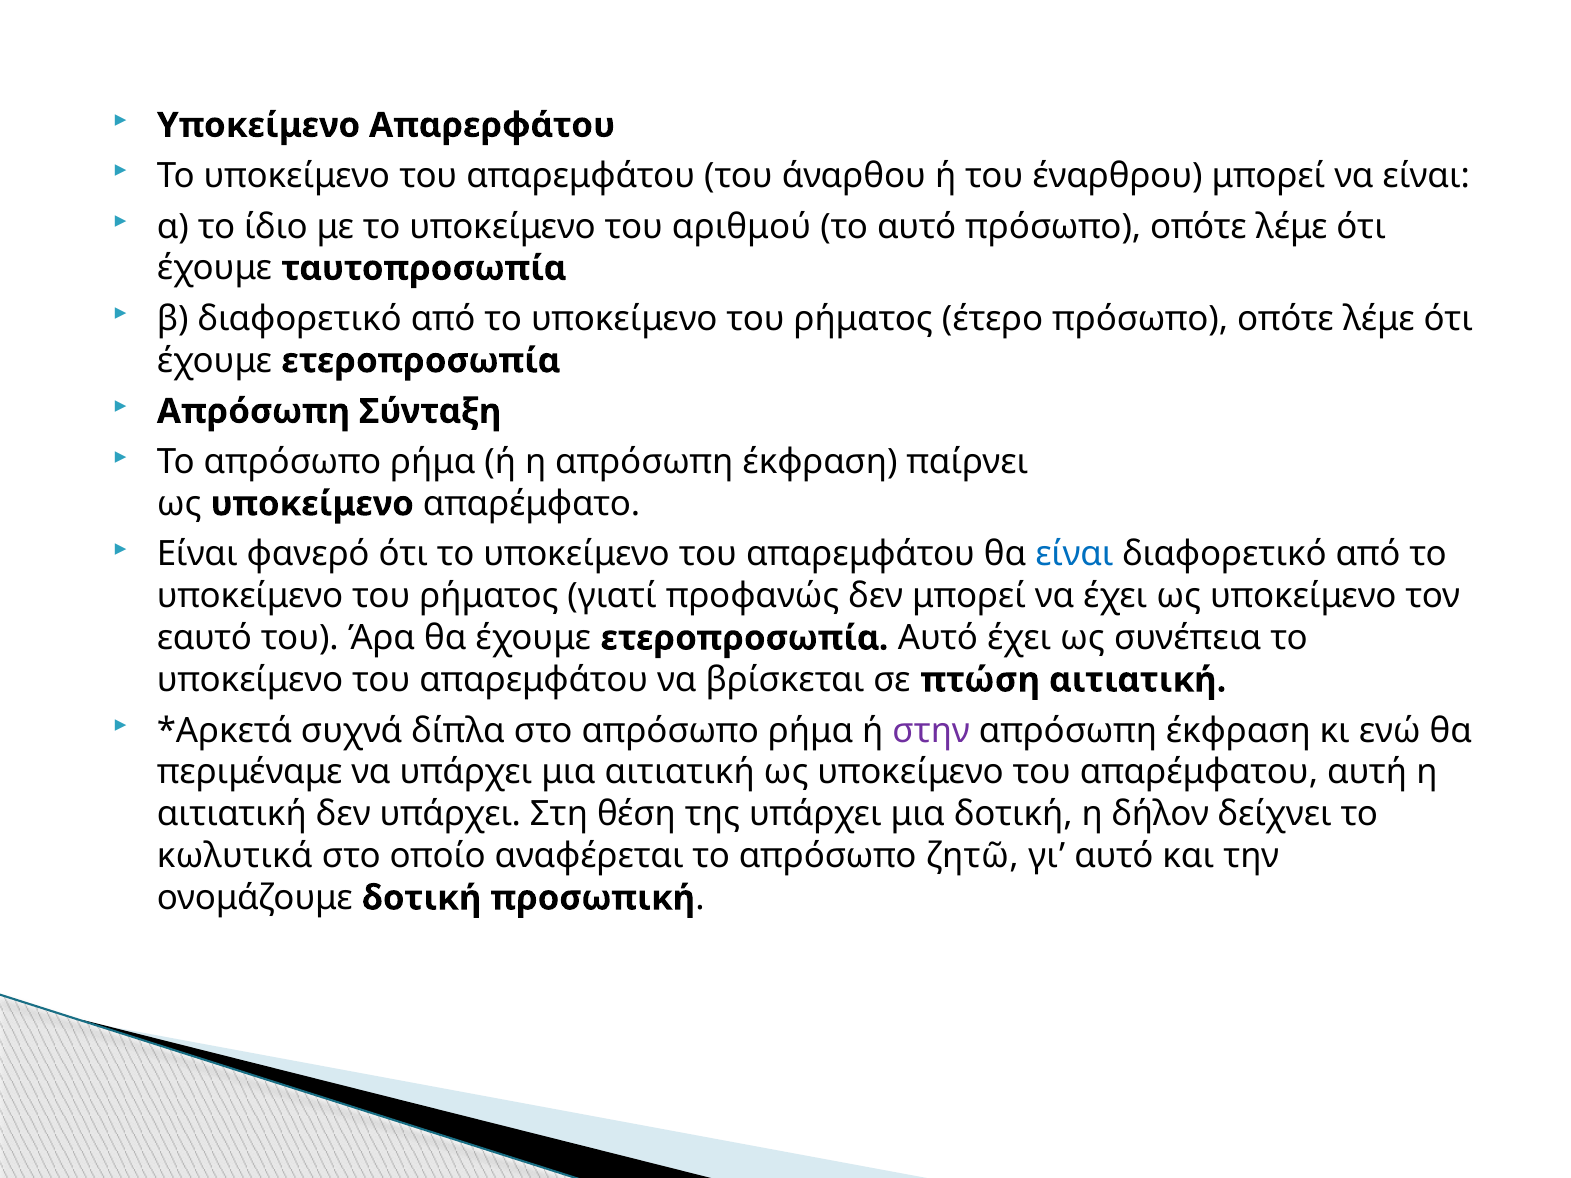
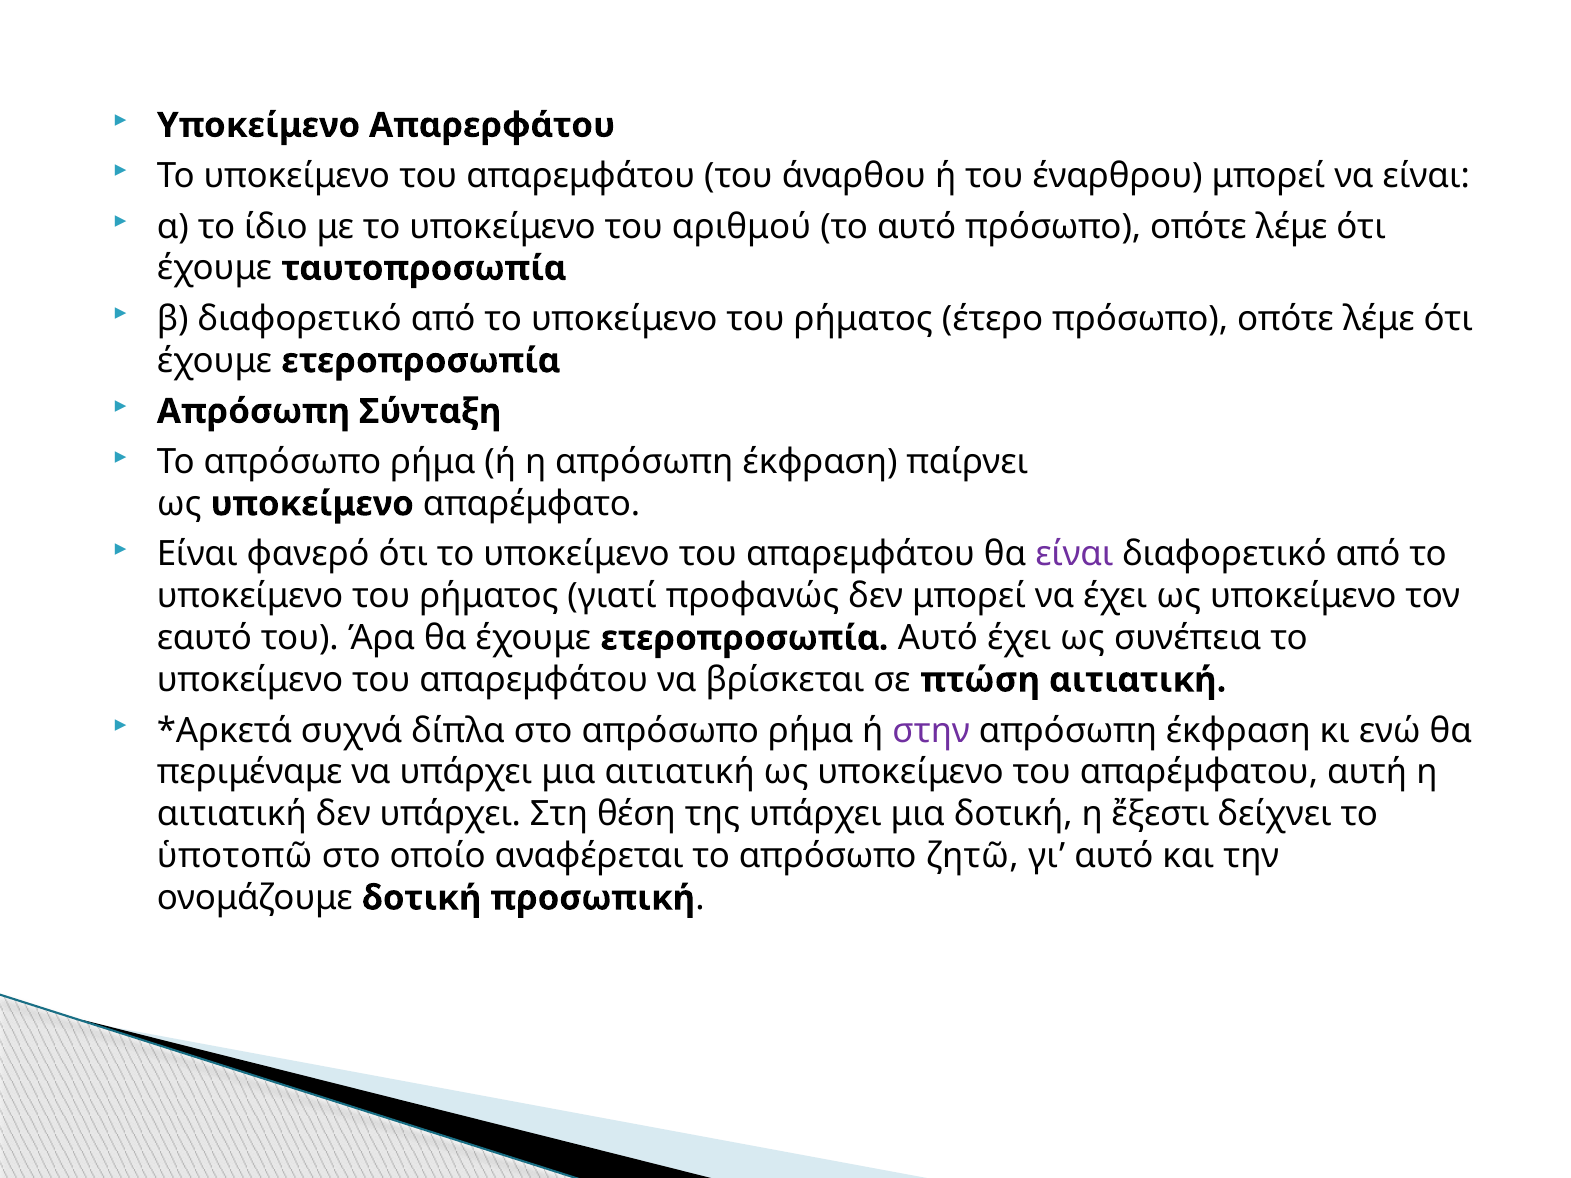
είναι at (1074, 555) colour: blue -> purple
δήλον: δήλον -> ἔξεστι
κωλυτικά: κωλυτικά -> ὑποτοπῶ
